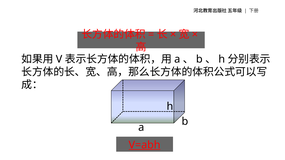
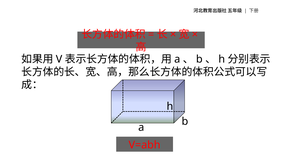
V=abh underline: present -> none
